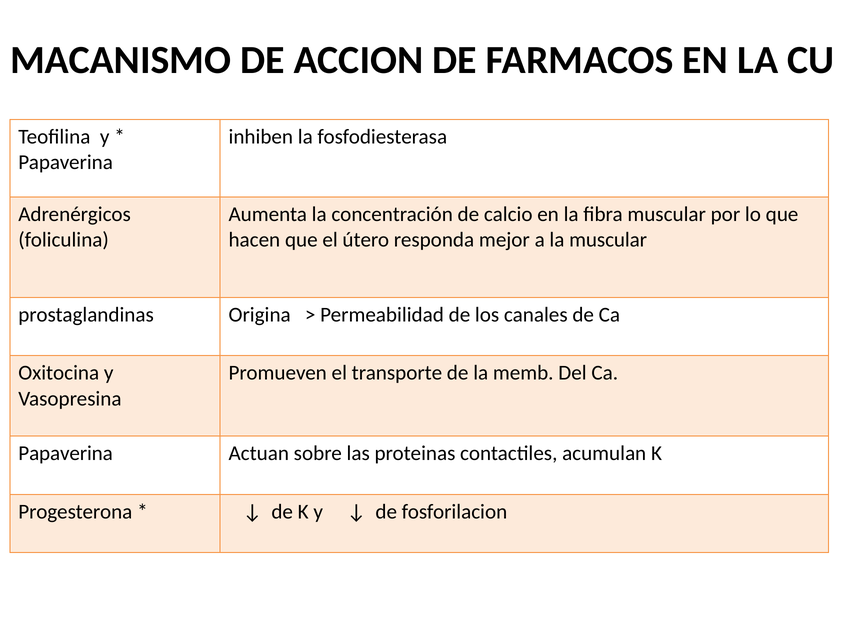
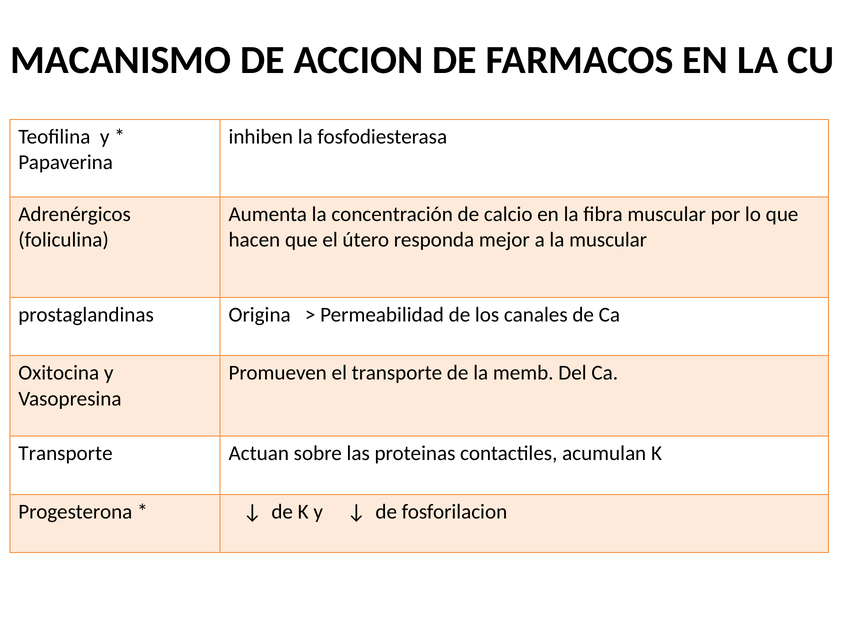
Papaverina at (66, 454): Papaverina -> Transporte
